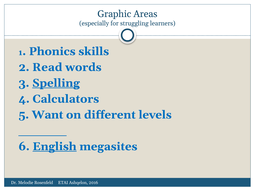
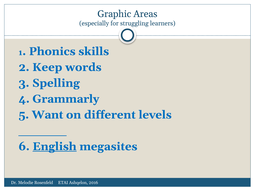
Read: Read -> Keep
Spelling underline: present -> none
Calculators: Calculators -> Grammarly
